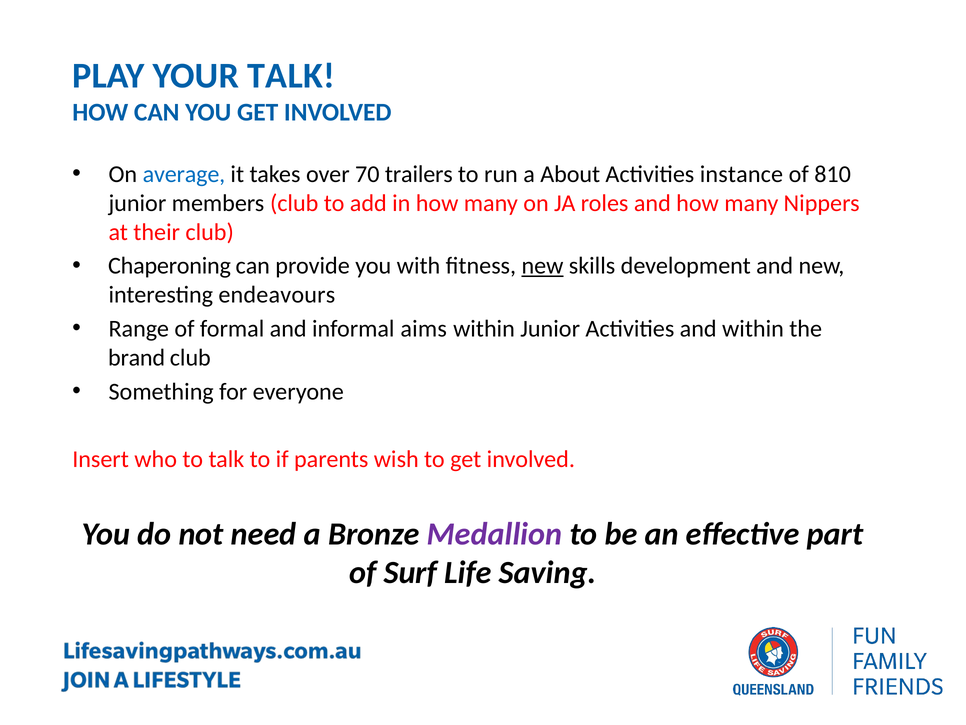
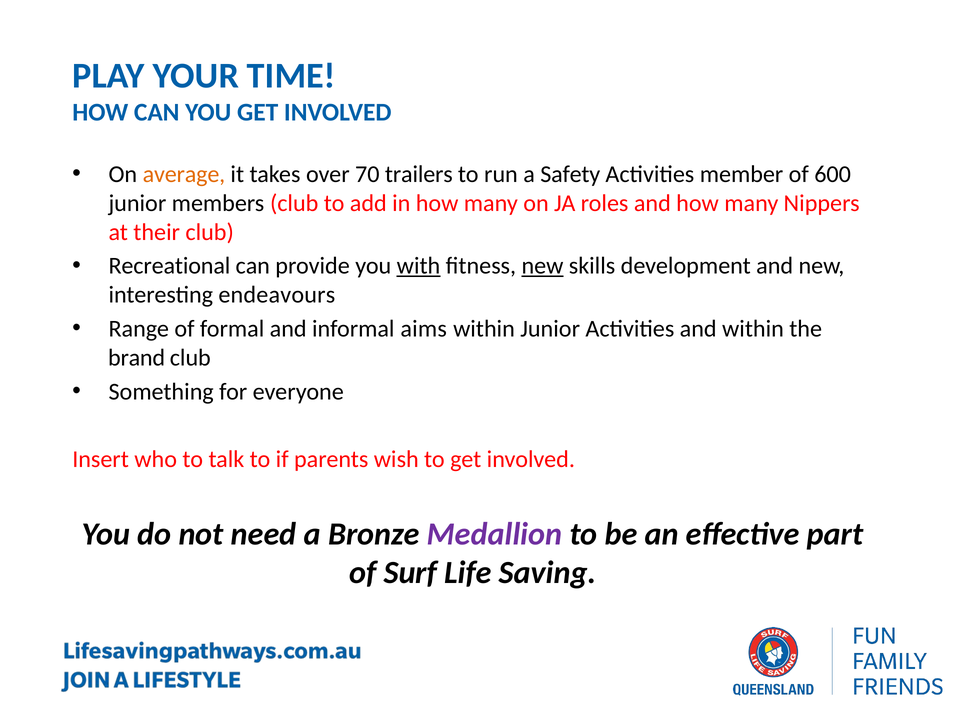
YOUR TALK: TALK -> TIME
average colour: blue -> orange
About: About -> Safety
instance: instance -> member
810: 810 -> 600
Chaperoning: Chaperoning -> Recreational
with underline: none -> present
